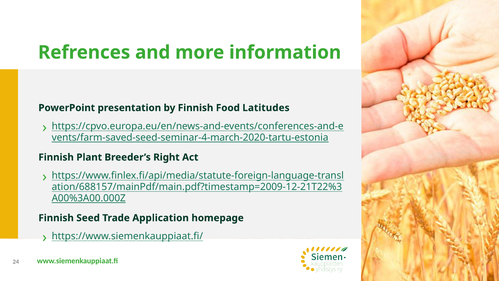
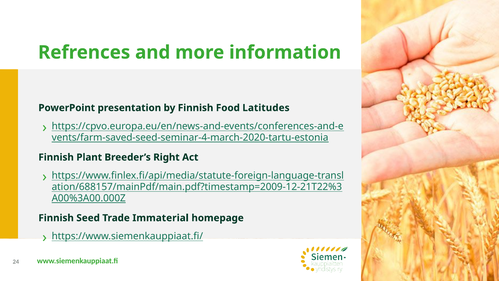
Application: Application -> Immaterial
